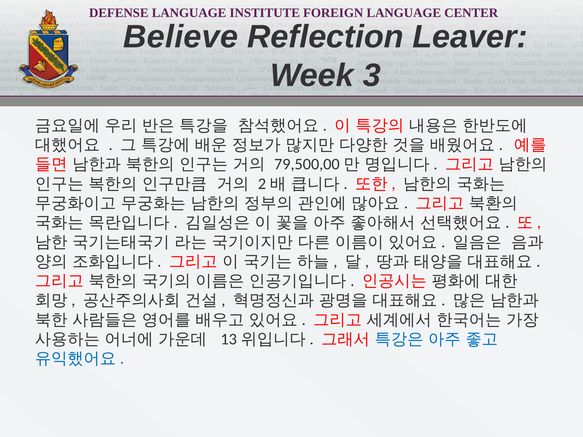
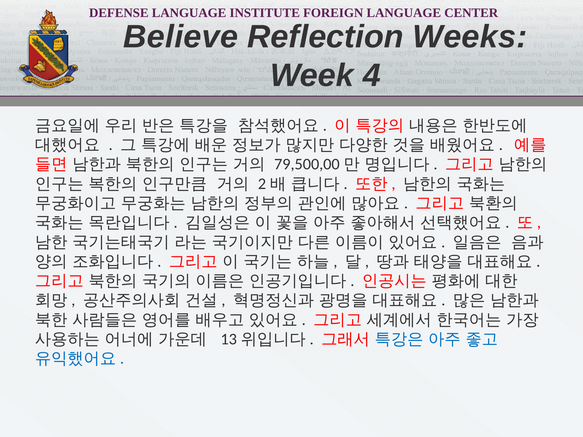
Leaver: Leaver -> Weeks
3: 3 -> 4
